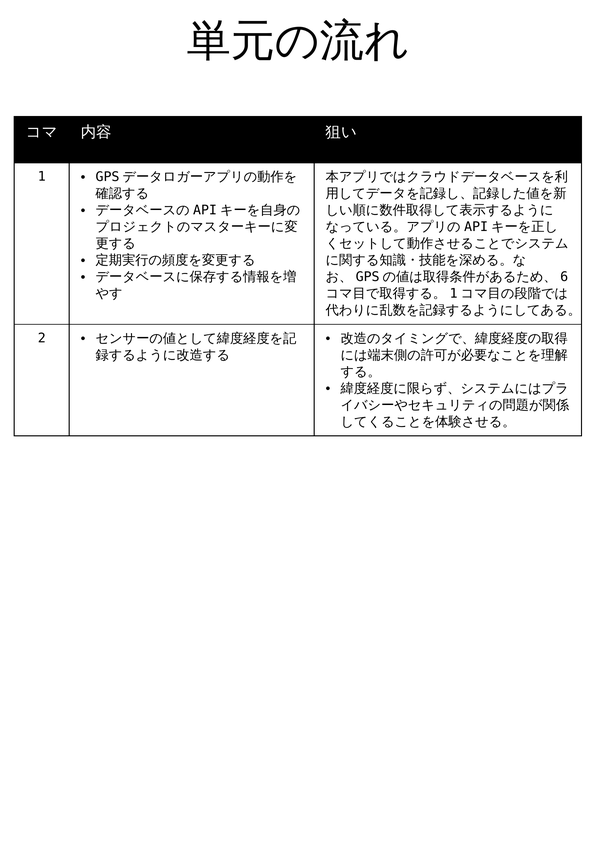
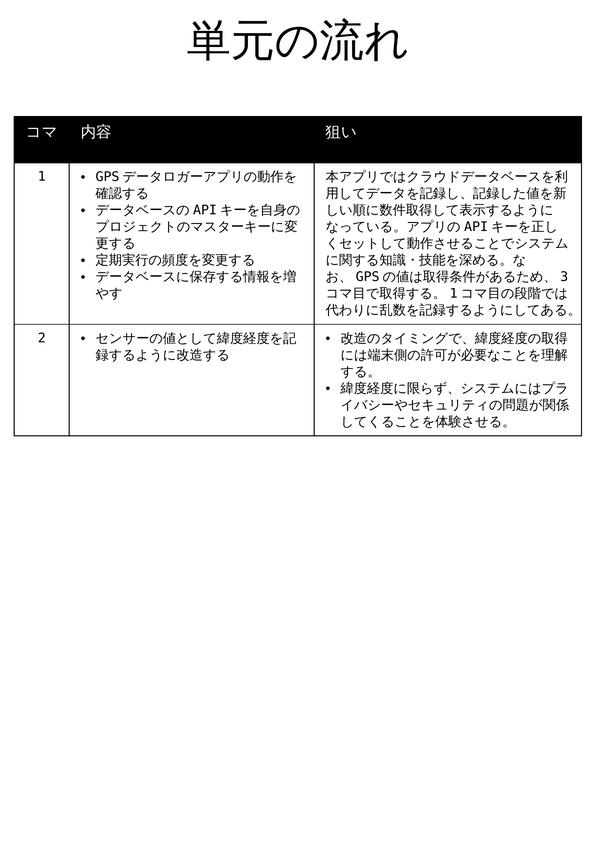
6: 6 -> 3
